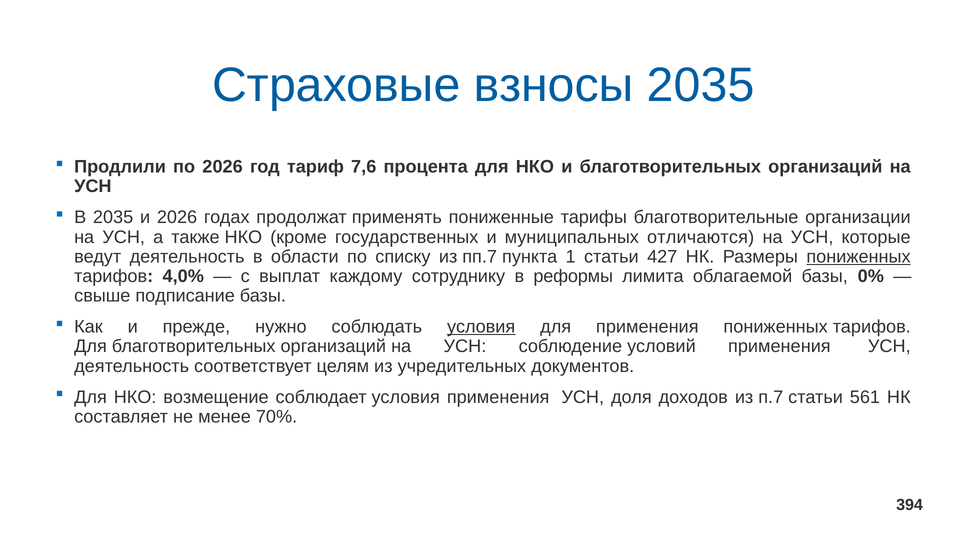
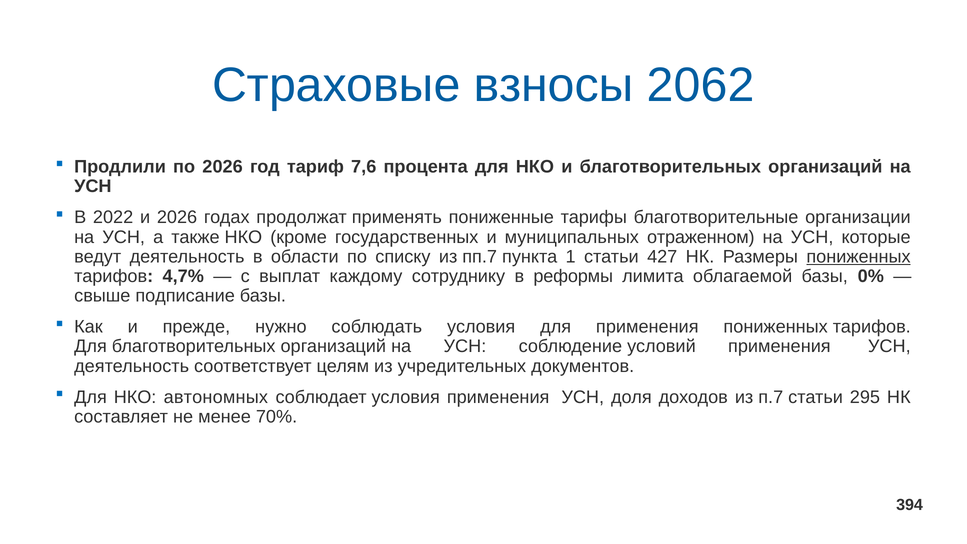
взносы 2035: 2035 -> 2062
В 2035: 2035 -> 2022
отличаются: отличаются -> отраженном
4,0%: 4,0% -> 4,7%
условия at (481, 327) underline: present -> none
возмещение: возмещение -> автономных
561: 561 -> 295
